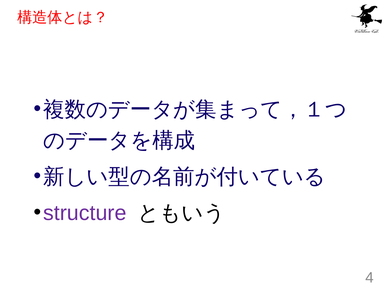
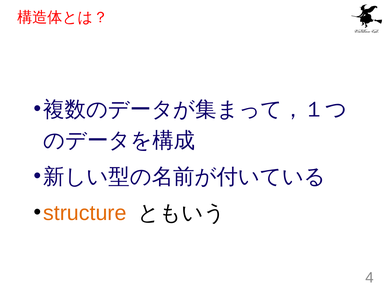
structure colour: purple -> orange
